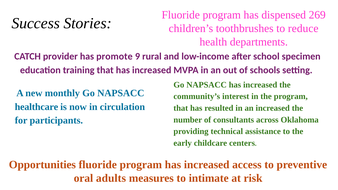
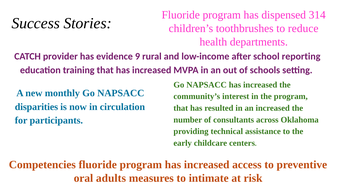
269: 269 -> 314
promote: promote -> evidence
specimen: specimen -> reporting
healthcare: healthcare -> disparities
Opportunities: Opportunities -> Competencies
